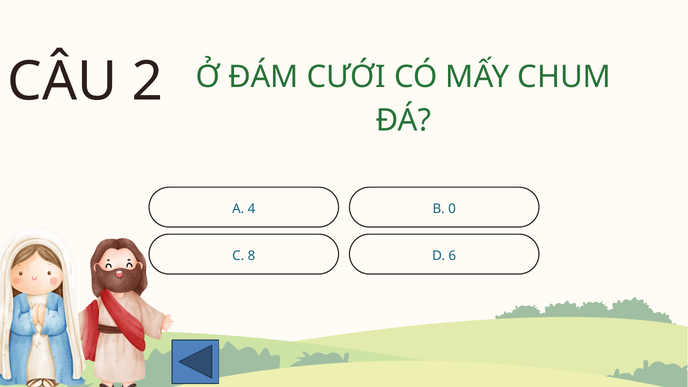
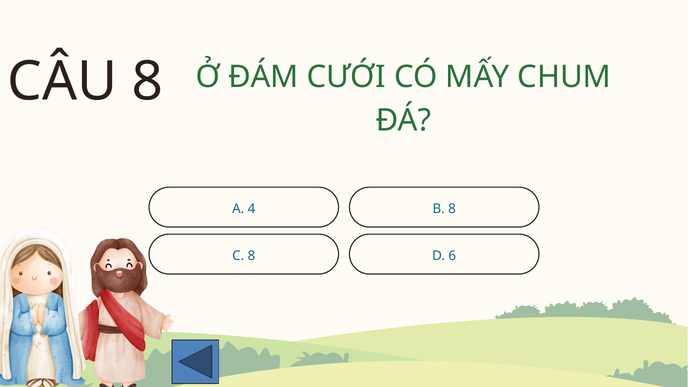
CÂU 2: 2 -> 8
B 0: 0 -> 8
